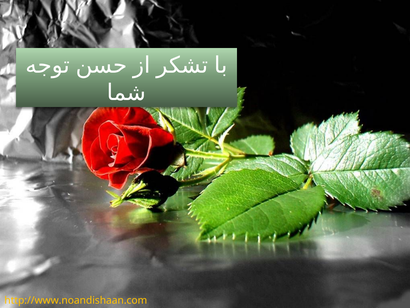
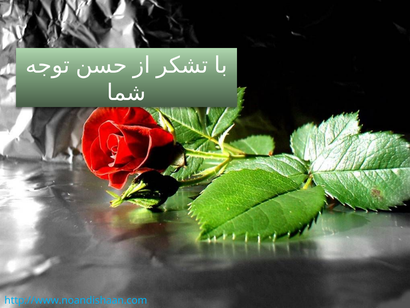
http://www.noandishaan.com colour: yellow -> light blue
